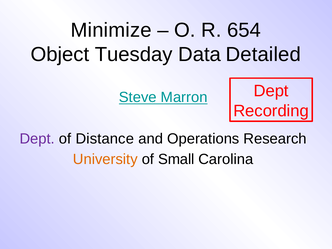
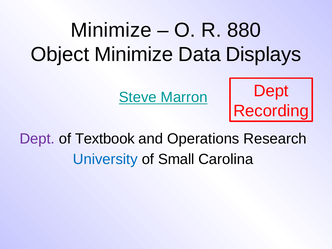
654: 654 -> 880
Object Tuesday: Tuesday -> Minimize
Detailed: Detailed -> Displays
Distance: Distance -> Textbook
University colour: orange -> blue
